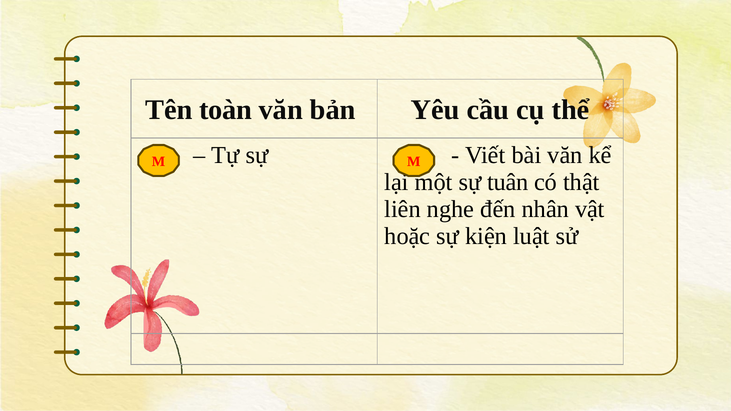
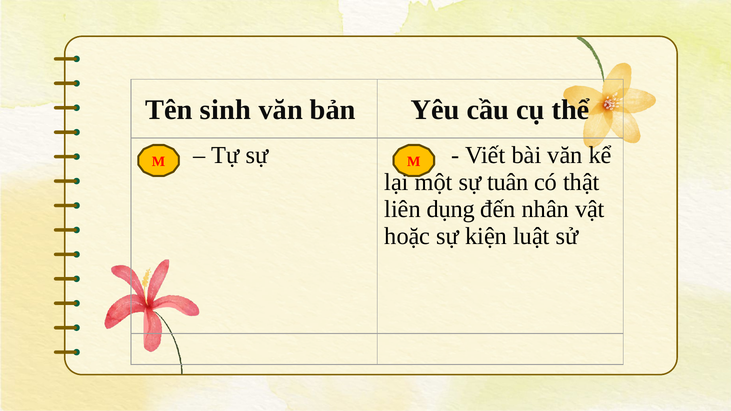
toàn: toàn -> sinh
nghe: nghe -> dụng
